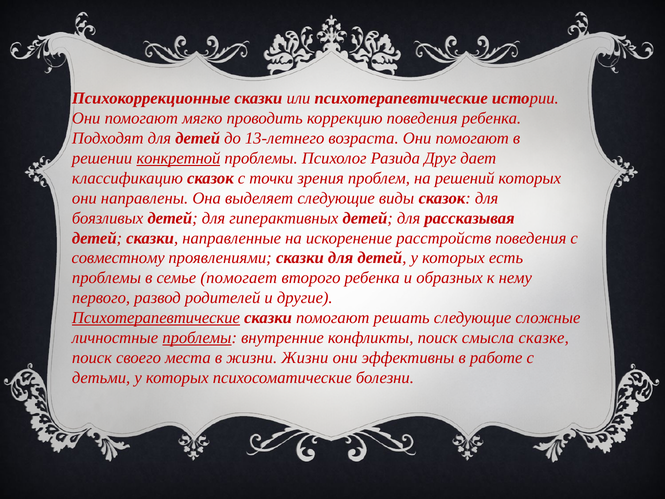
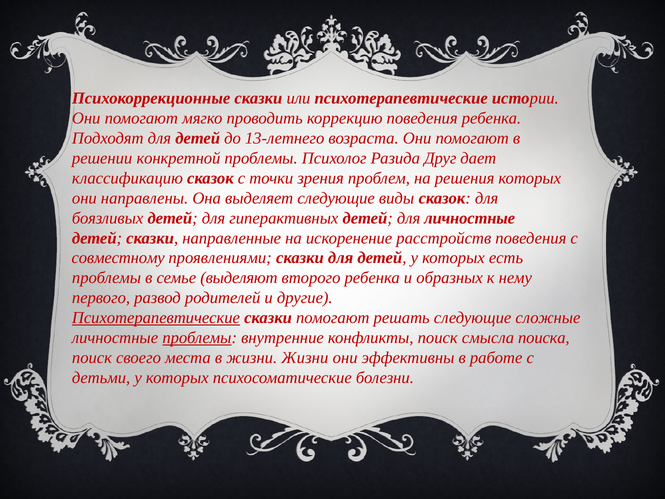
конкретной underline: present -> none
решений: решений -> решения
для рассказывая: рассказывая -> личностные
помогает: помогает -> выделяют
сказке: сказке -> поиска
